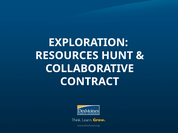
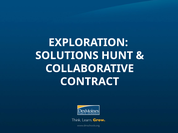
RESOURCES: RESOURCES -> SOLUTIONS
